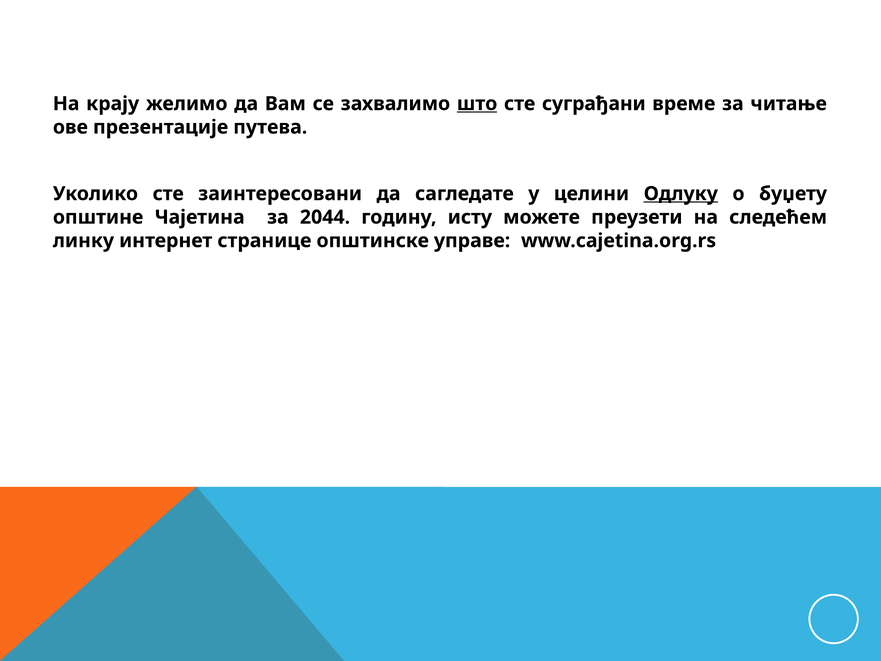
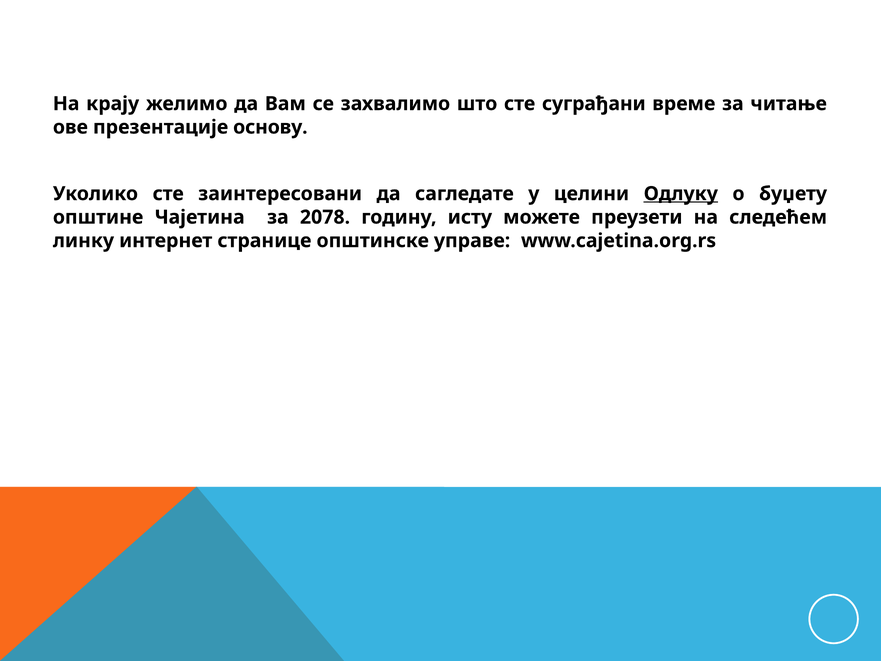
што underline: present -> none
путева: путева -> основу
2044: 2044 -> 2078
